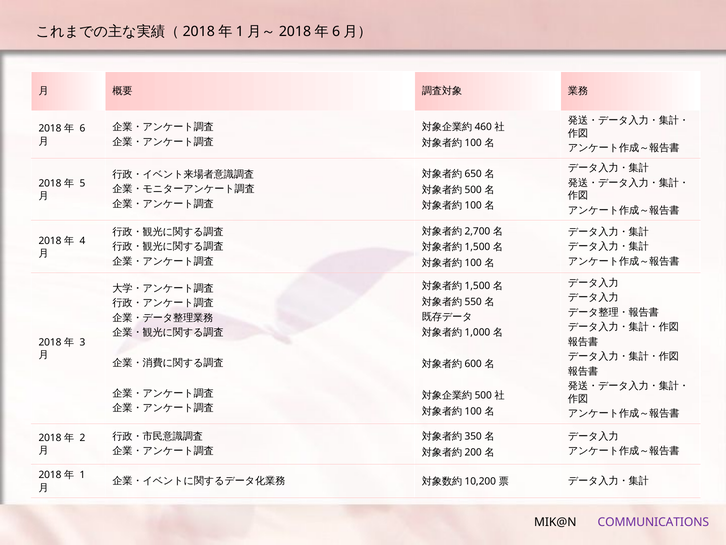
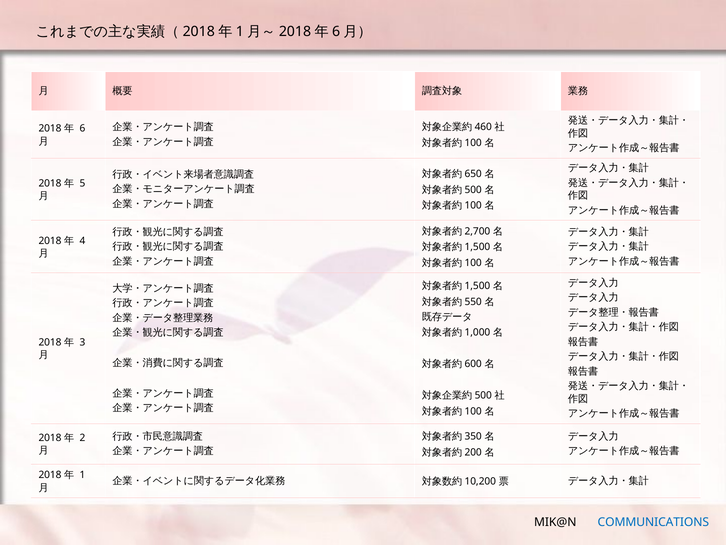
COMMUNICATIONS colour: purple -> blue
